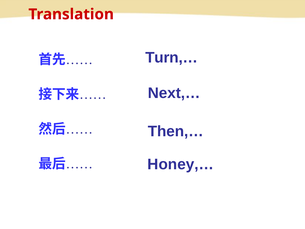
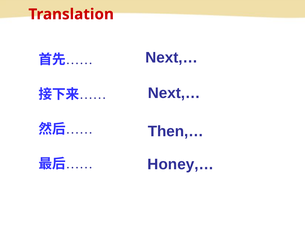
Turn,… at (172, 57): Turn,… -> Next,…
